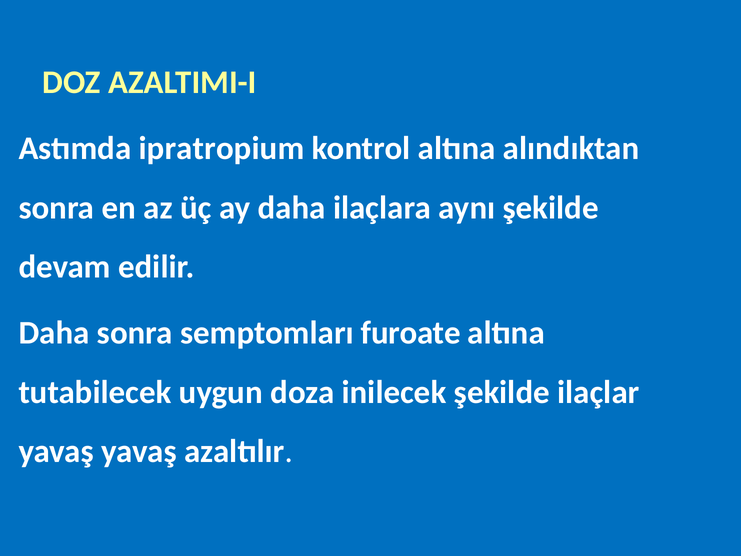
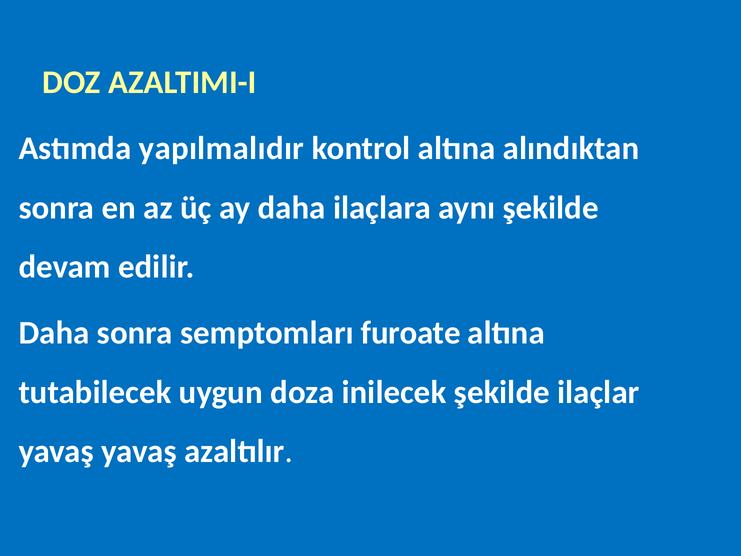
ipratropium: ipratropium -> yapılmalıdır
